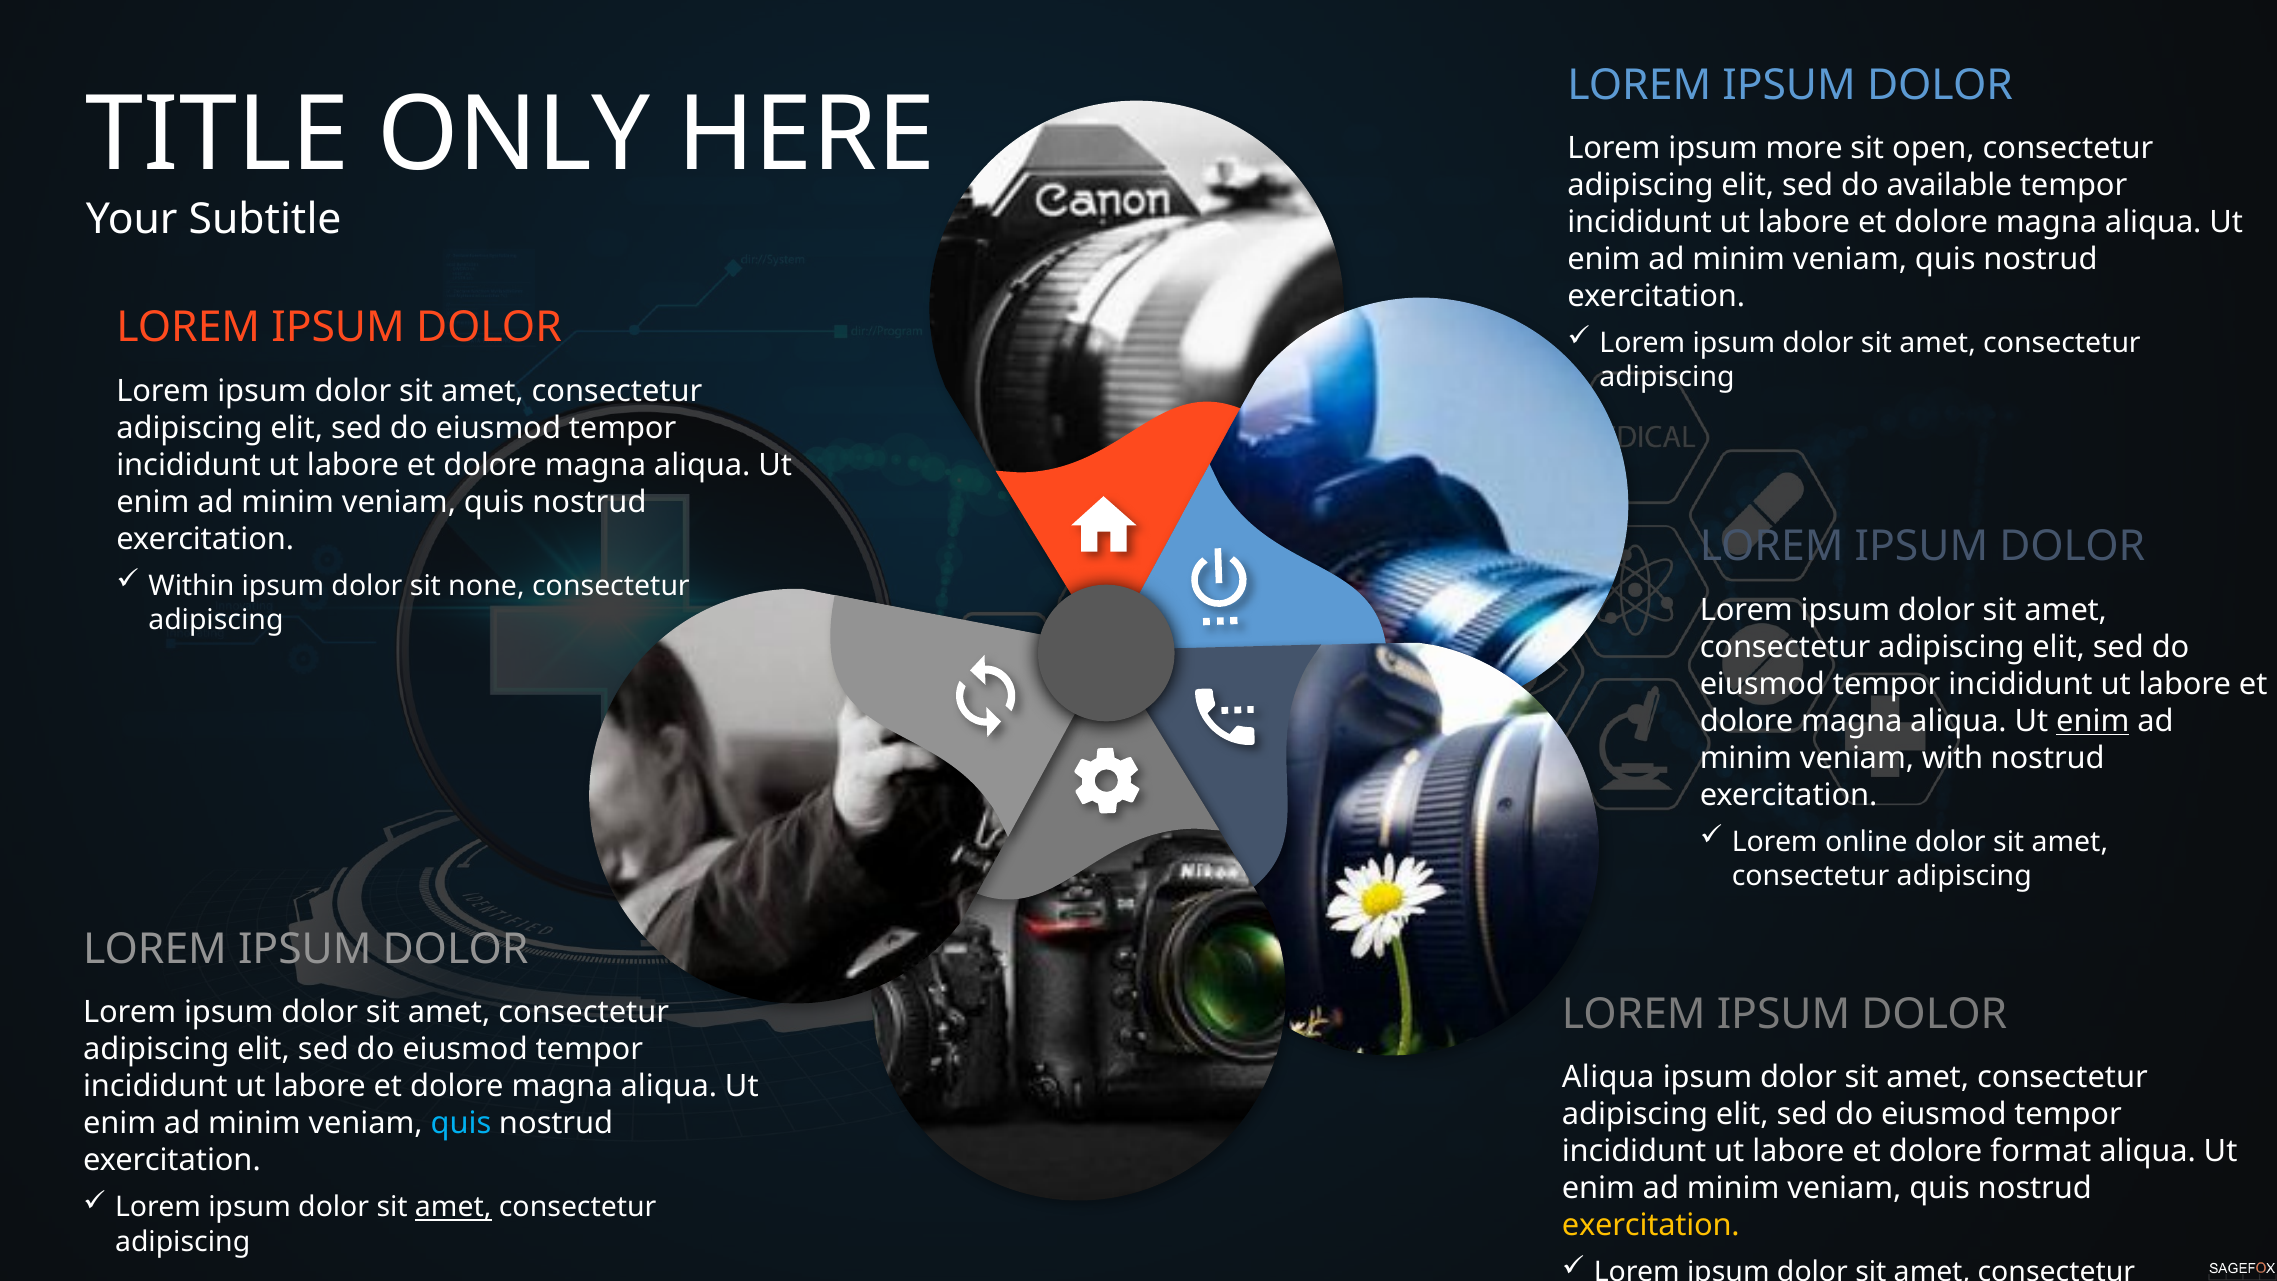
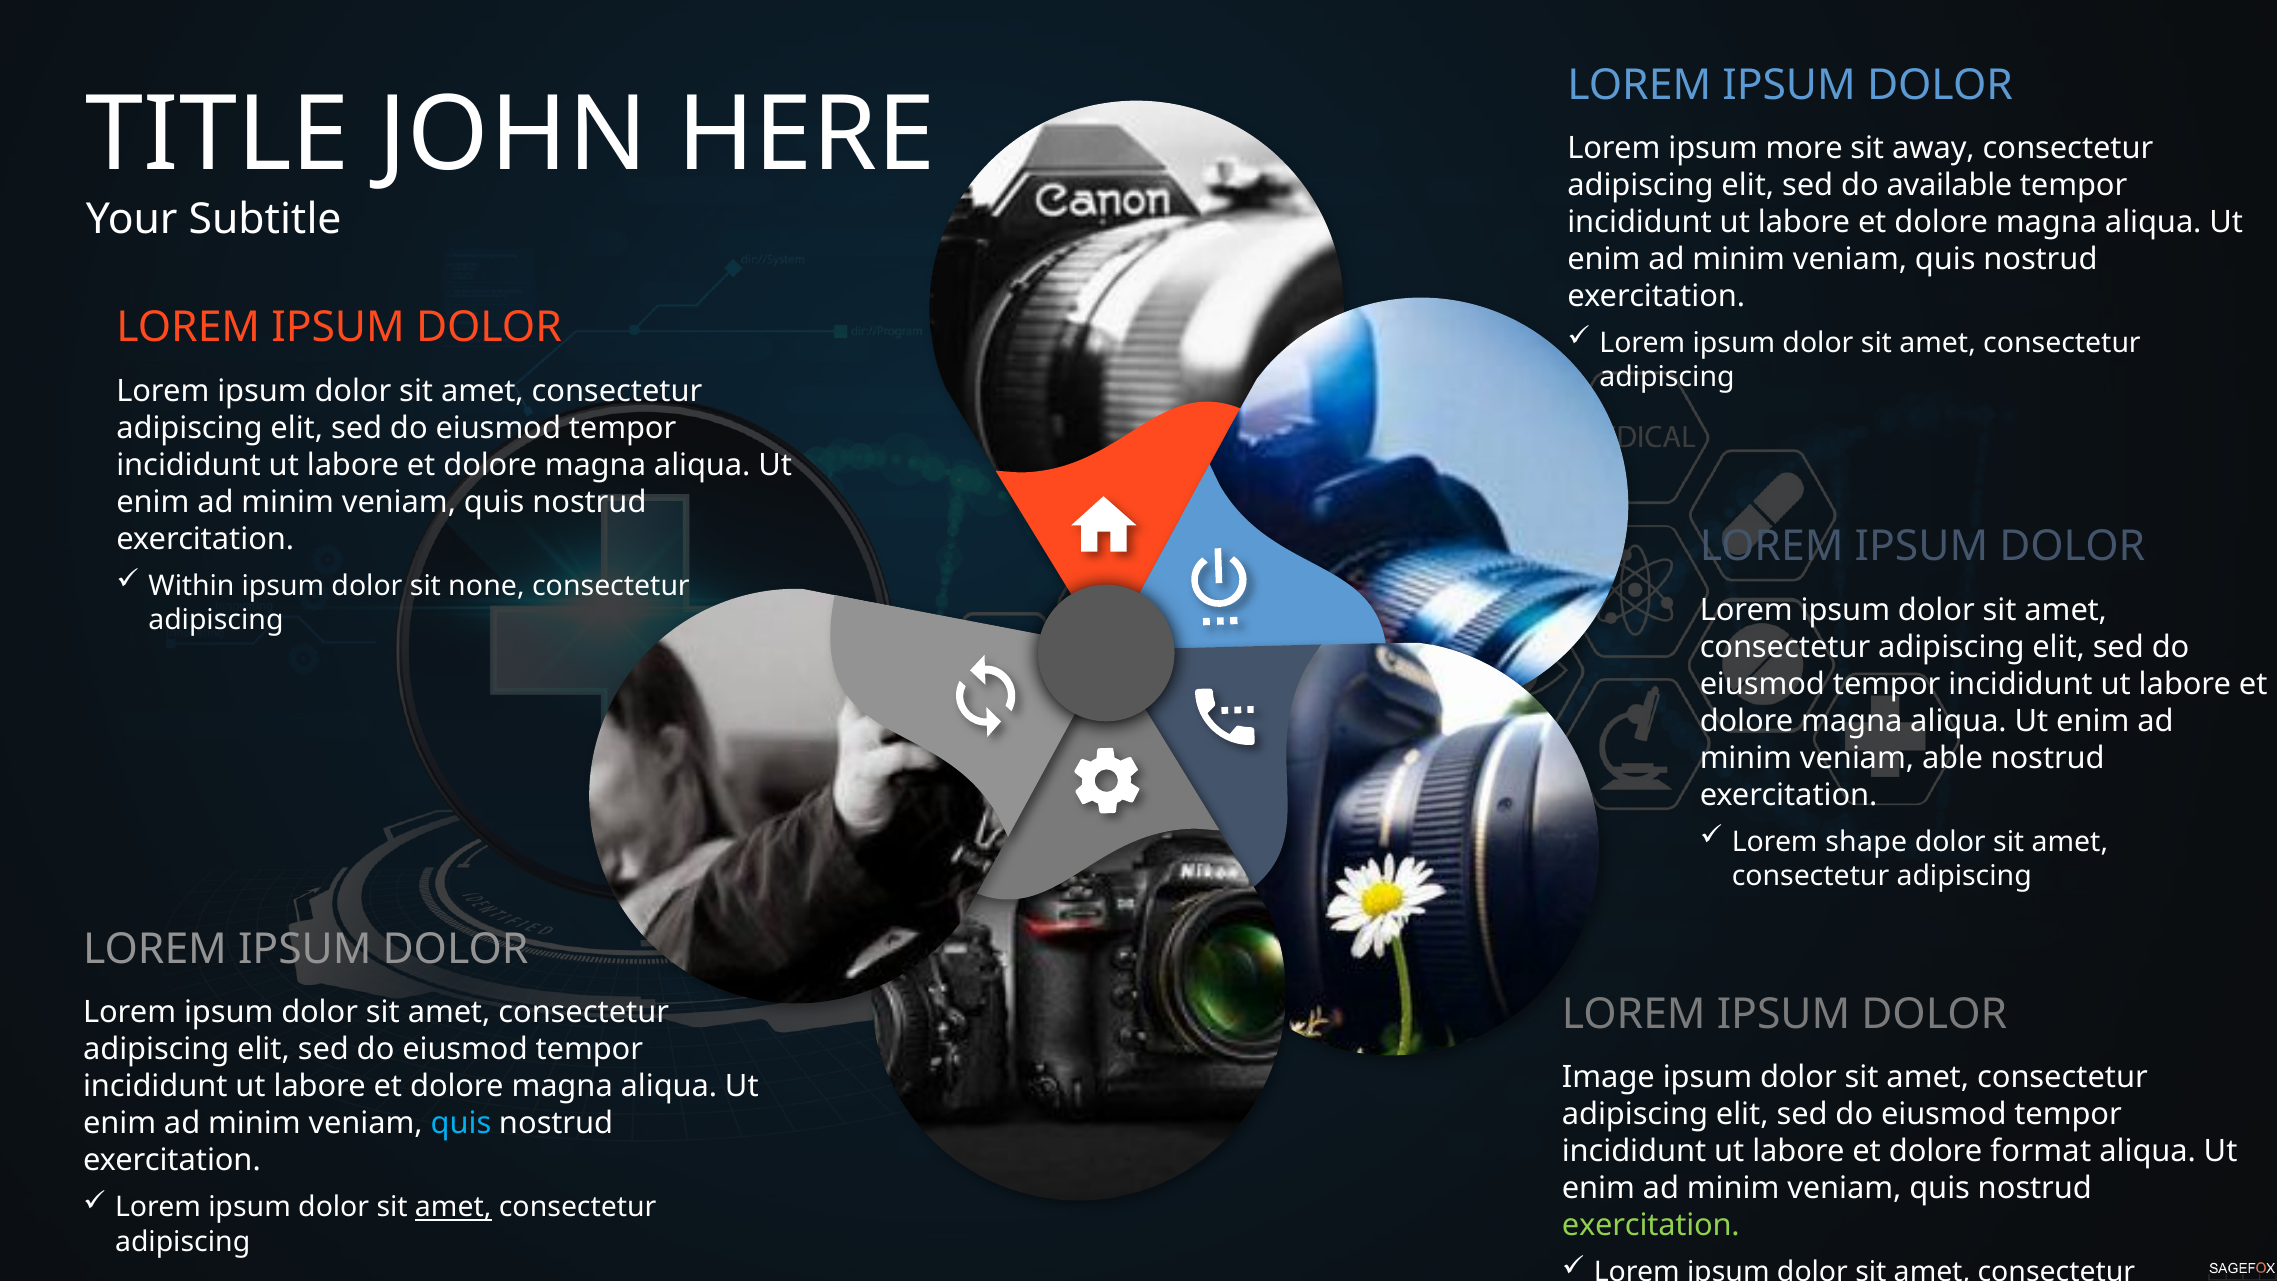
ONLY: ONLY -> JOHN
open: open -> away
enim at (2093, 721) underline: present -> none
with: with -> able
online: online -> shape
Aliqua at (1608, 1077): Aliqua -> Image
exercitation at (1651, 1225) colour: yellow -> light green
